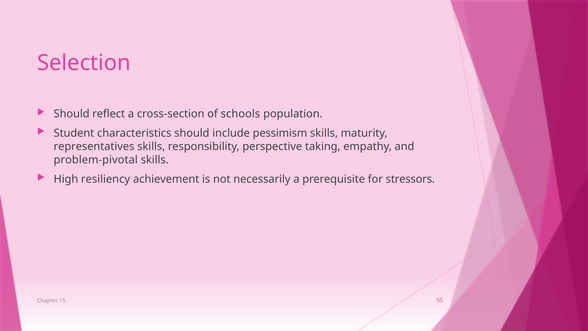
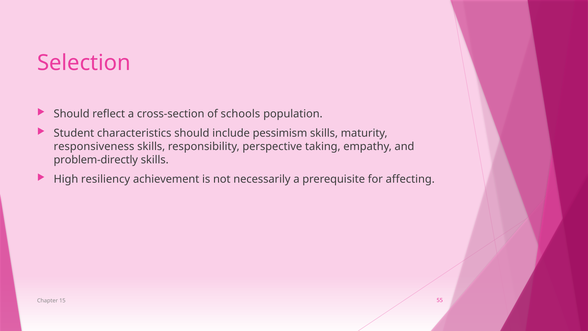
representatives: representatives -> responsiveness
problem-pivotal: problem-pivotal -> problem-directly
stressors: stressors -> affecting
